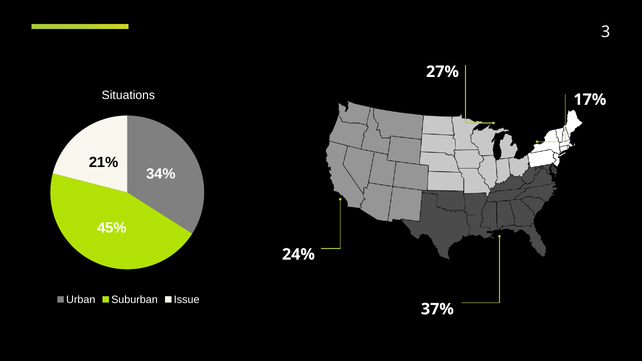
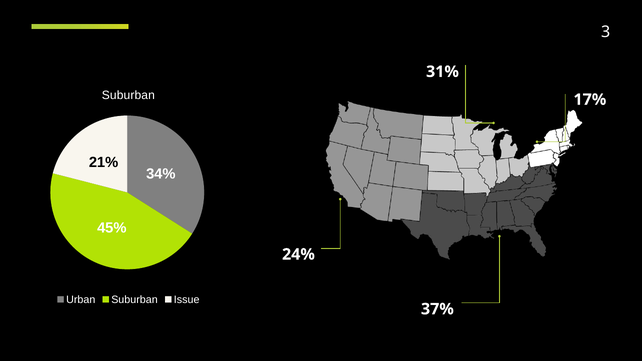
27%: 27% -> 31%
Situations at (128, 95): Situations -> Suburban
